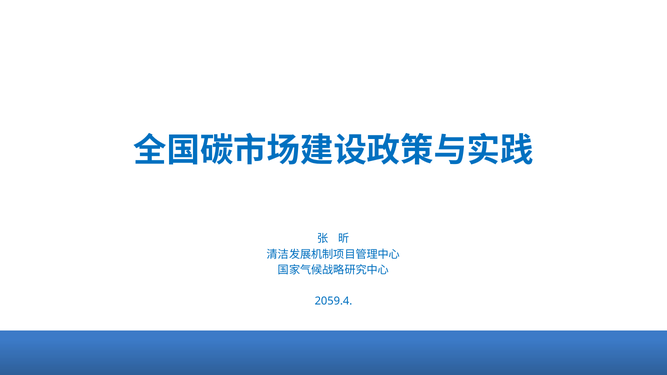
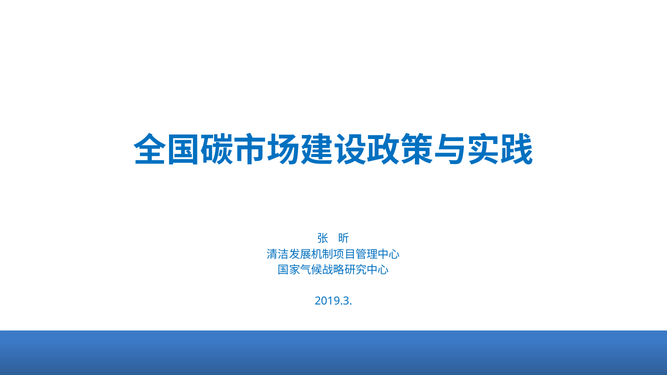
2059.4: 2059.4 -> 2019.3
